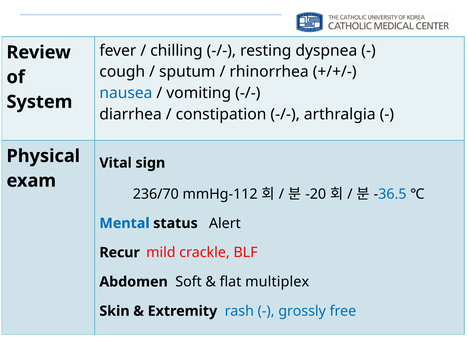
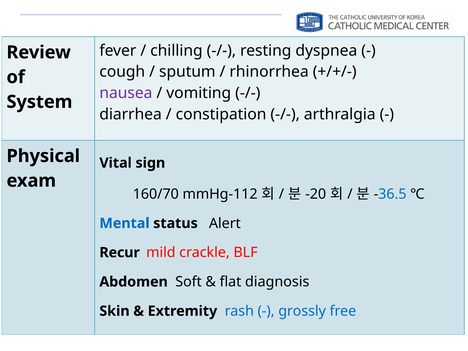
nausea colour: blue -> purple
236/70: 236/70 -> 160/70
multiplex: multiplex -> diagnosis
